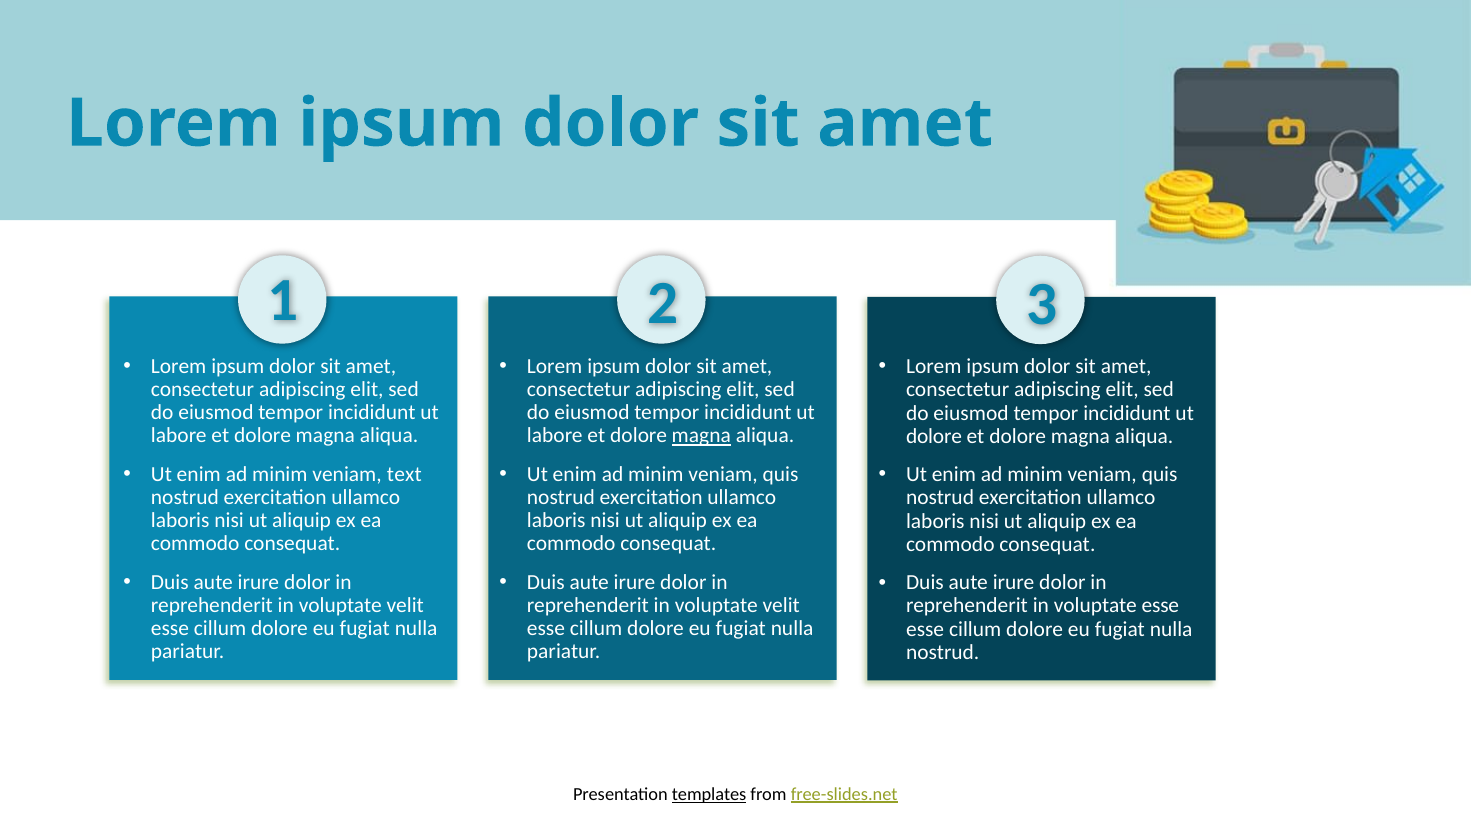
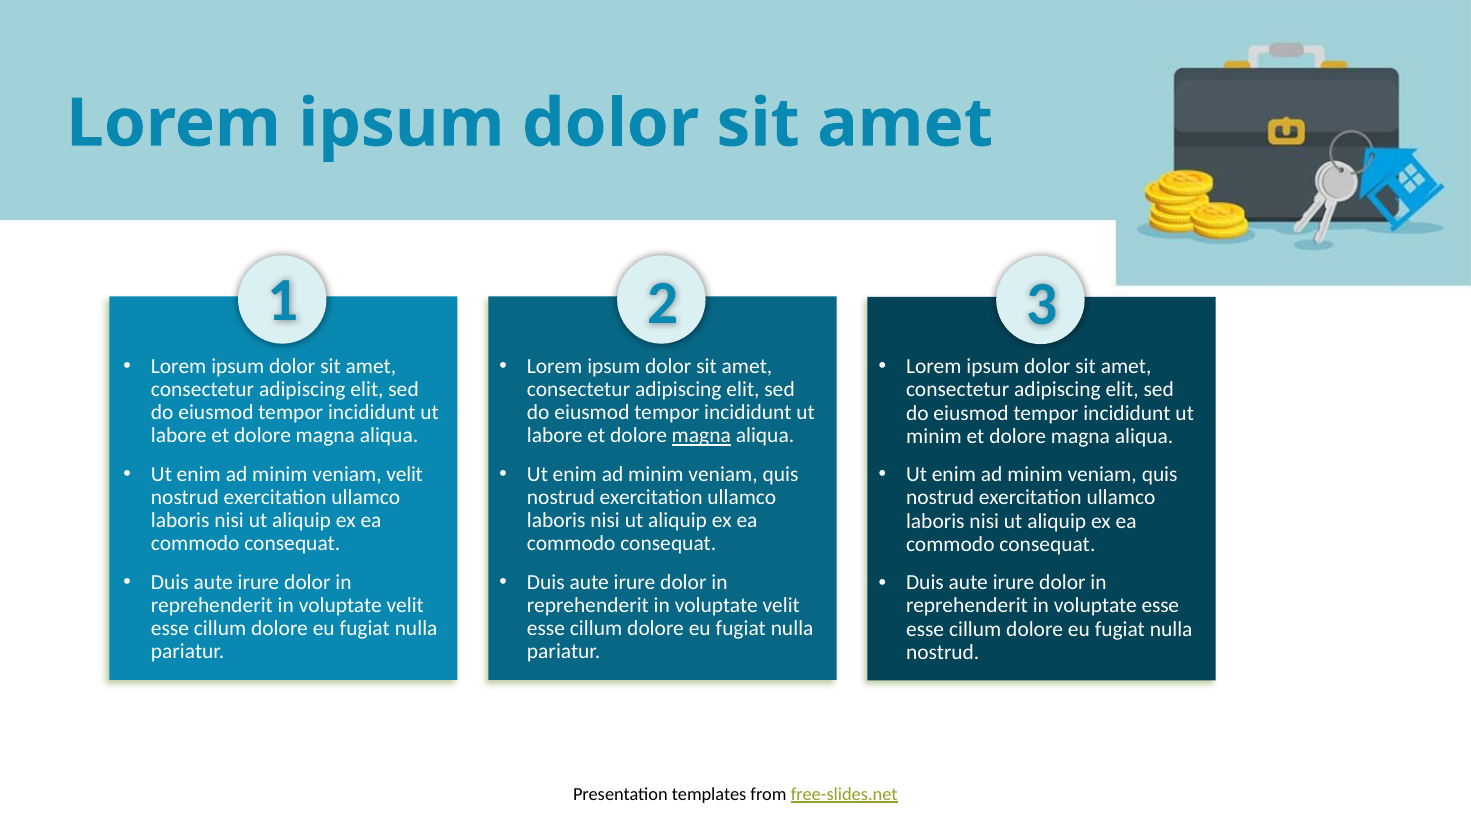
dolore at (934, 436): dolore -> minim
veniam text: text -> velit
templates underline: present -> none
